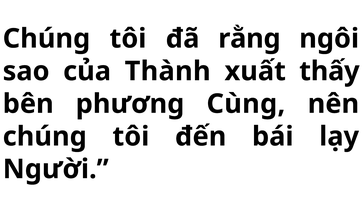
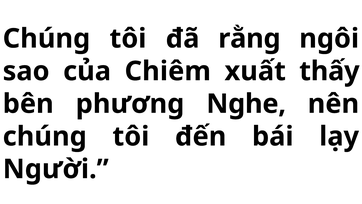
Thành: Thành -> Chiêm
Cùng: Cùng -> Nghe
